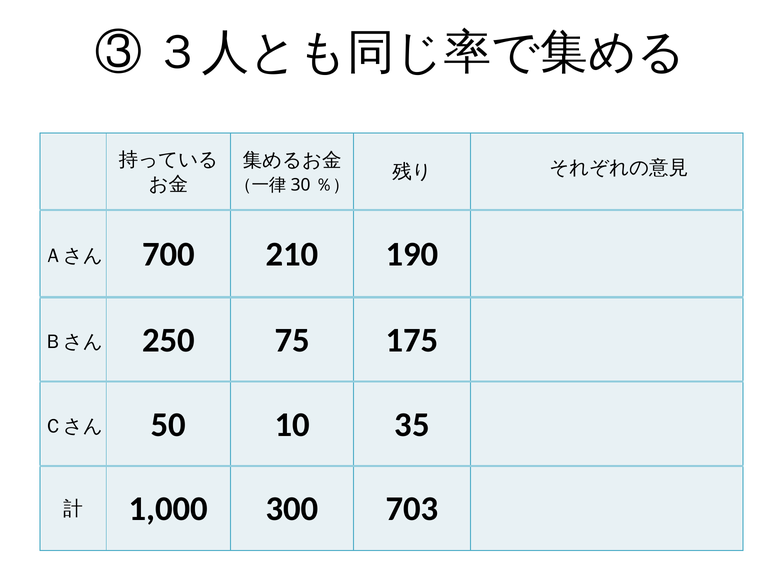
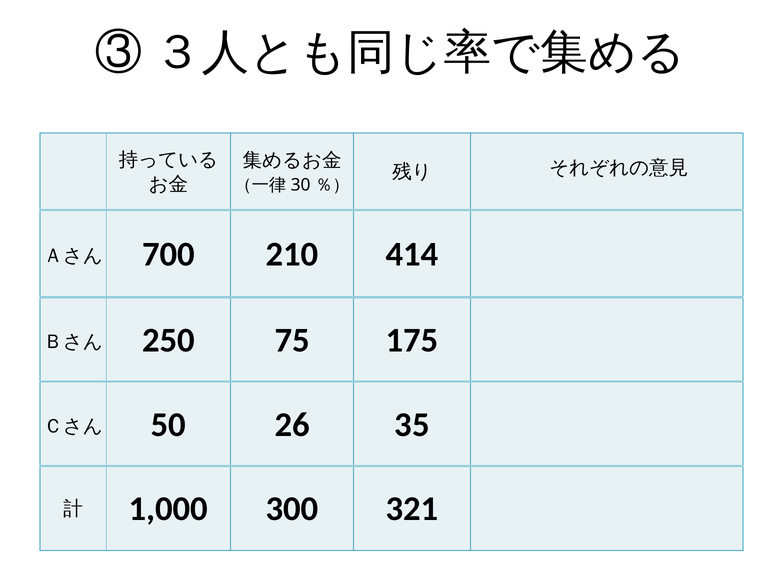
190: 190 -> 414
10: 10 -> 26
703: 703 -> 321
